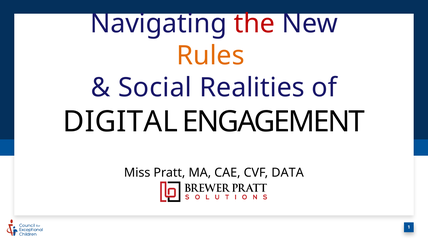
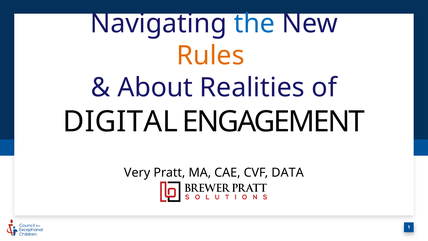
the colour: red -> blue
Social: Social -> About
Miss: Miss -> Very
